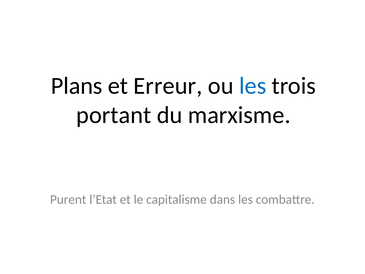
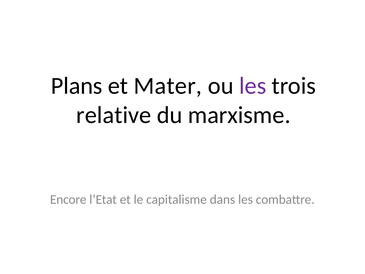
Erreur: Erreur -> Mater
les at (253, 86) colour: blue -> purple
portant: portant -> relative
Purent: Purent -> Encore
